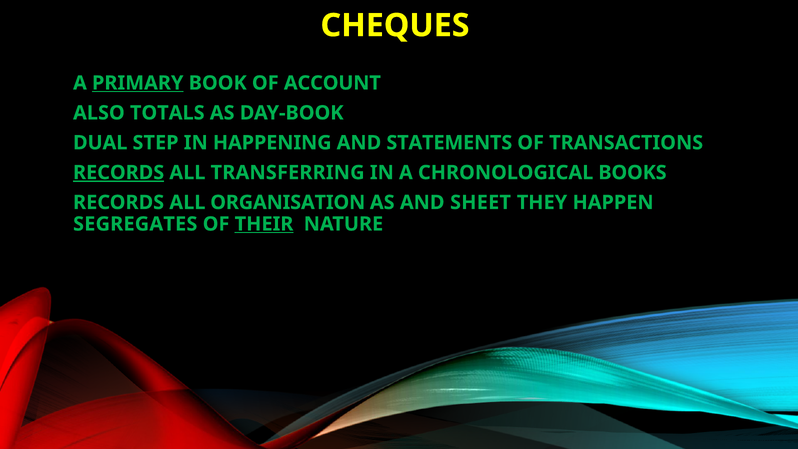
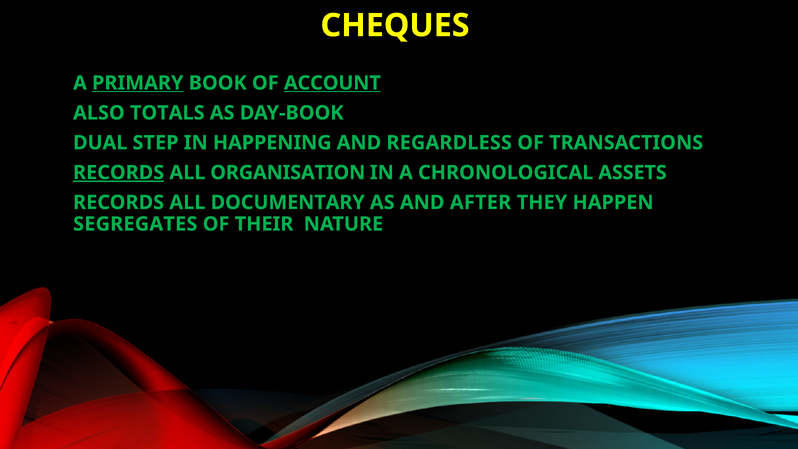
ACCOUNT underline: none -> present
STATEMENTS: STATEMENTS -> REGARDLESS
TRANSFERRING: TRANSFERRING -> ORGANISATION
BOOKS: BOOKS -> ASSETS
ORGANISATION: ORGANISATION -> DOCUMENTARY
SHEET: SHEET -> AFTER
THEIR underline: present -> none
